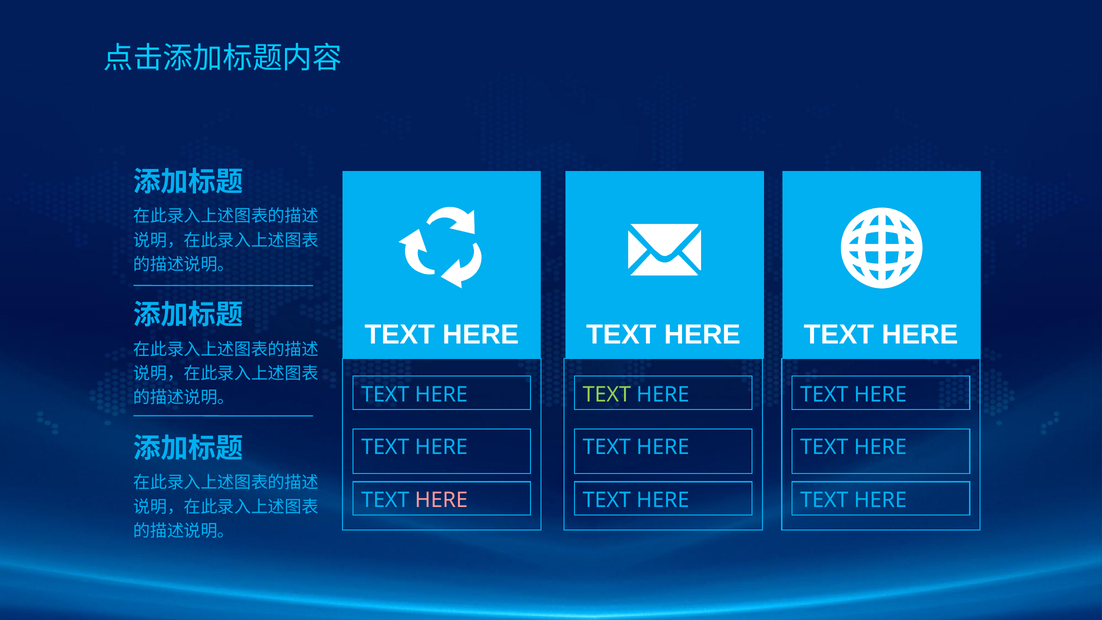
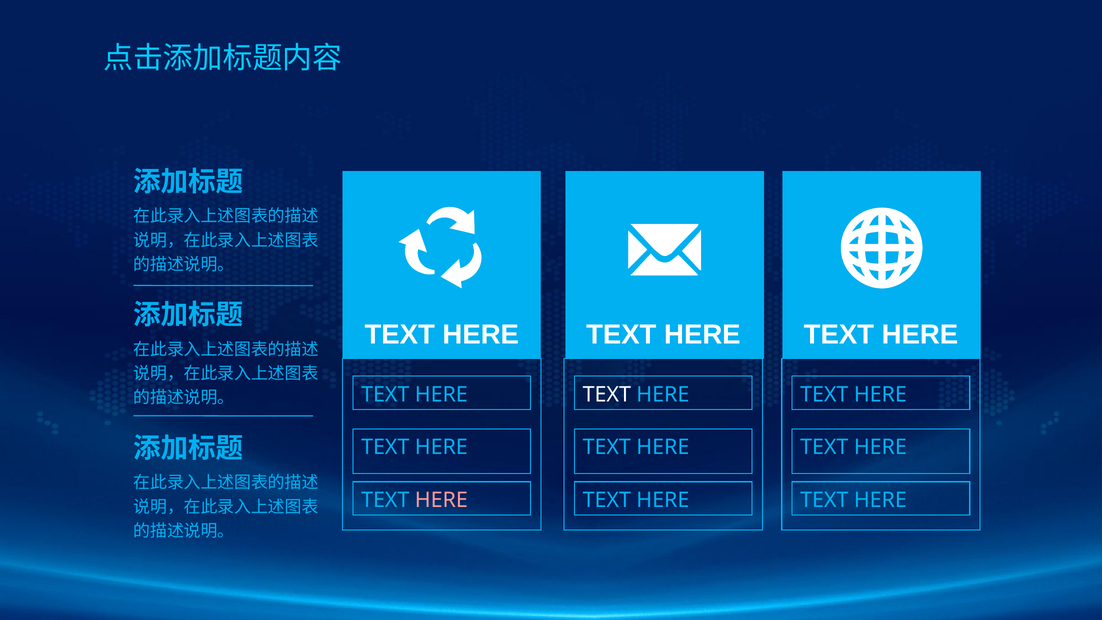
TEXT at (607, 394) colour: light green -> white
